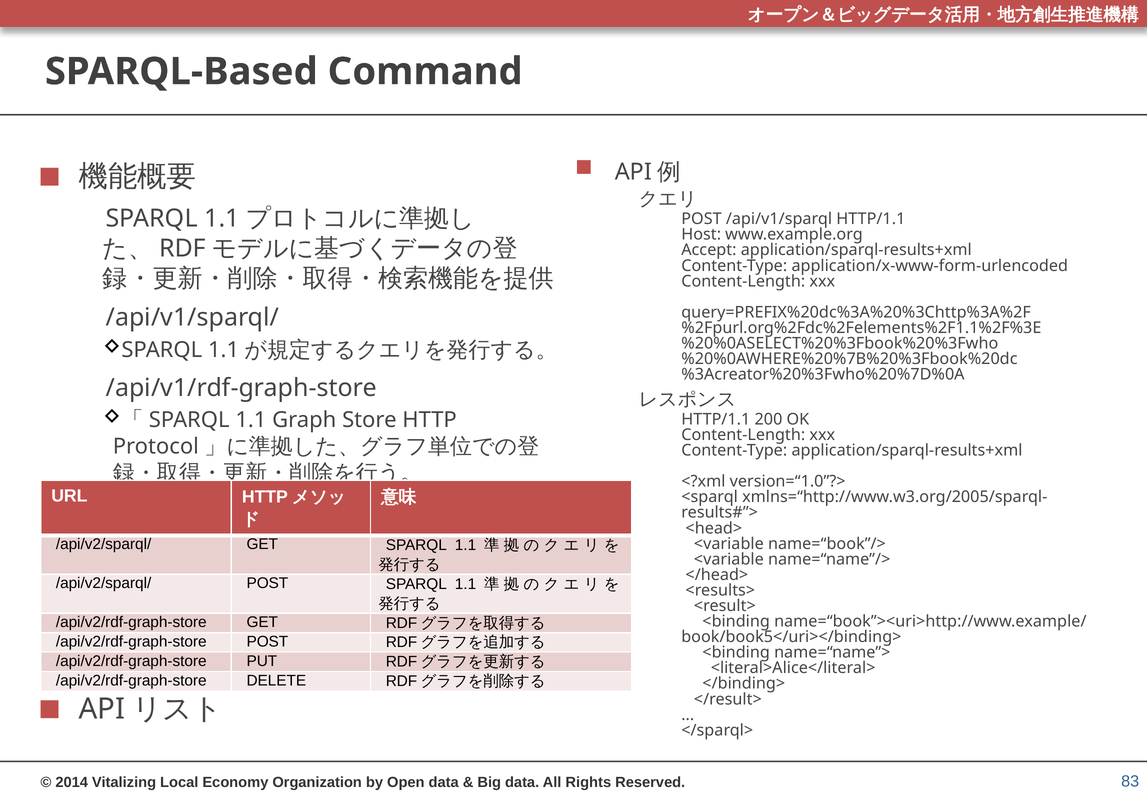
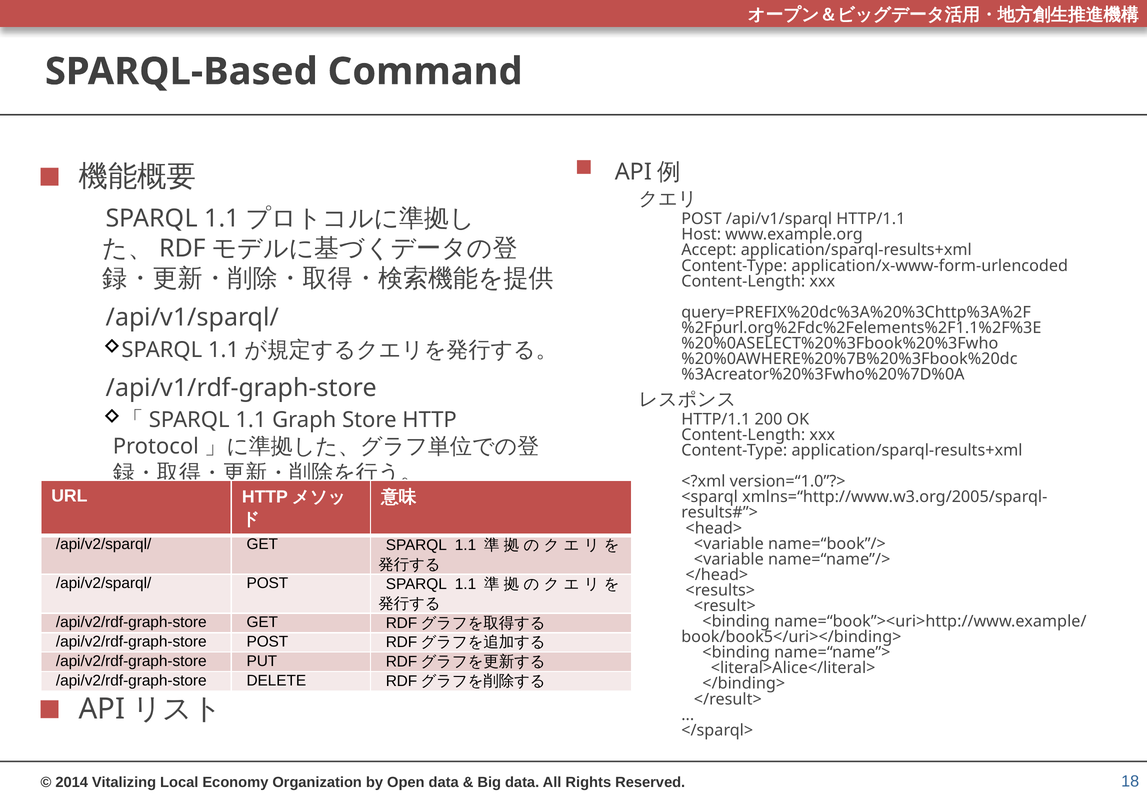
83: 83 -> 18
